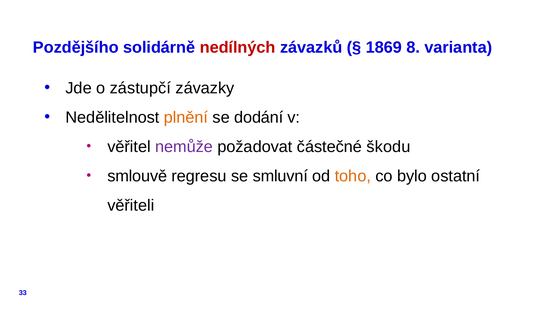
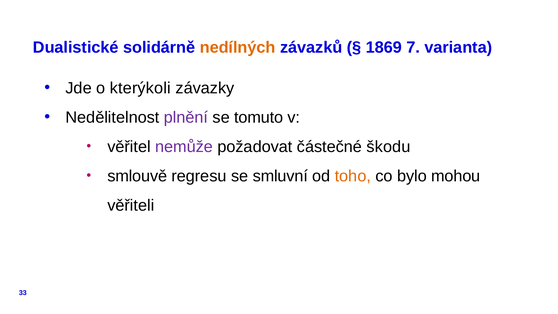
Pozdějšího: Pozdějšího -> Dualistické
nedílných colour: red -> orange
8: 8 -> 7
zástupčí: zástupčí -> kterýkoli
plnění colour: orange -> purple
dodání: dodání -> tomuto
ostatní: ostatní -> mohou
